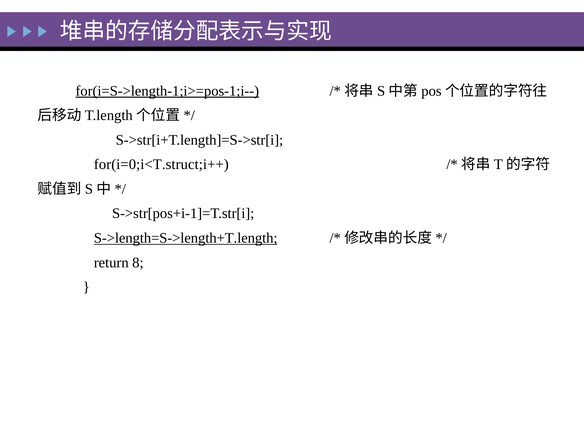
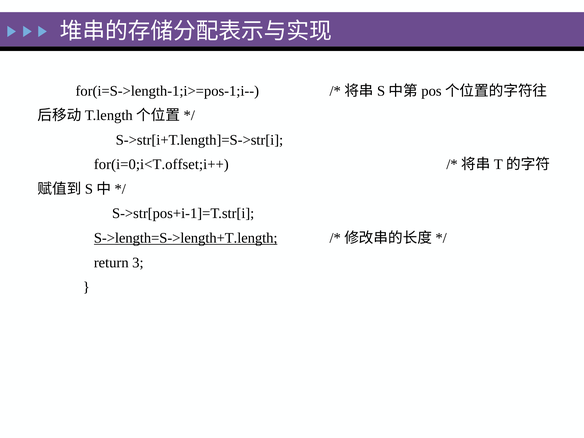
for(i=S->length-1;i>=pos-1;i-- underline: present -> none
for(i=0;i<T.struct;i++: for(i=0;i<T.struct;i++ -> for(i=0;i<T.offset;i++
8: 8 -> 3
